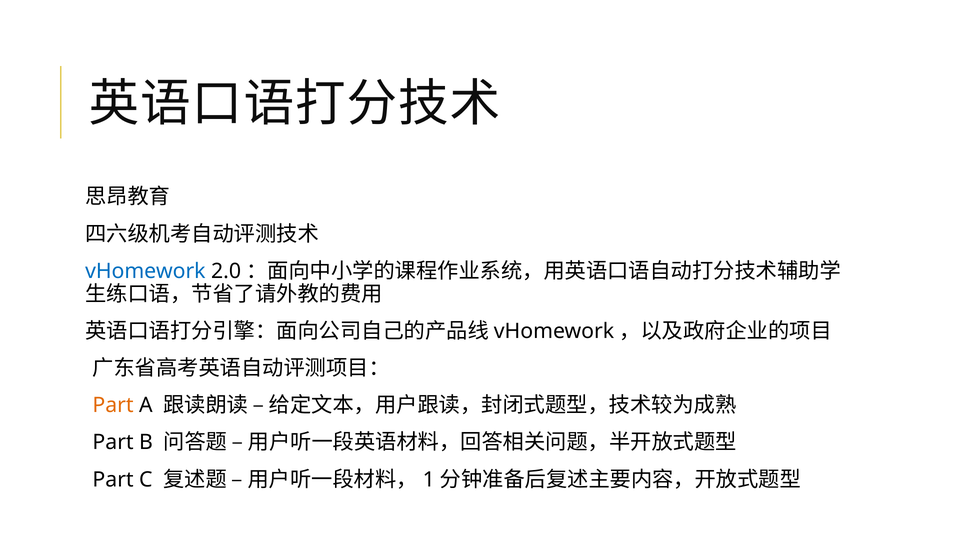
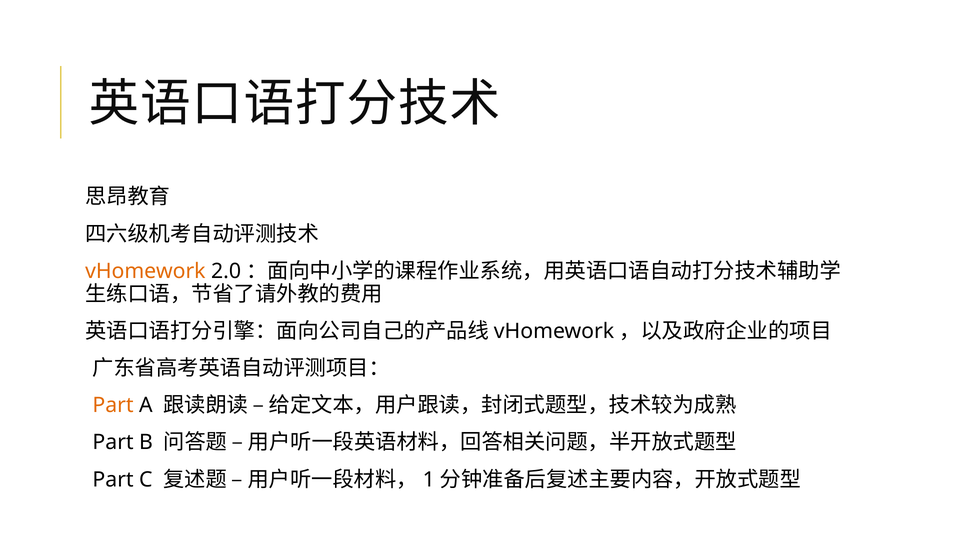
vHomework at (145, 271) colour: blue -> orange
